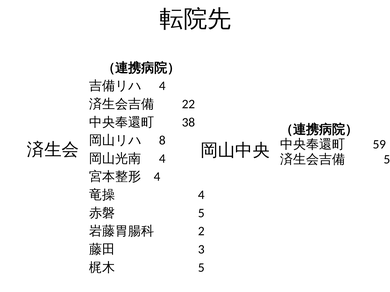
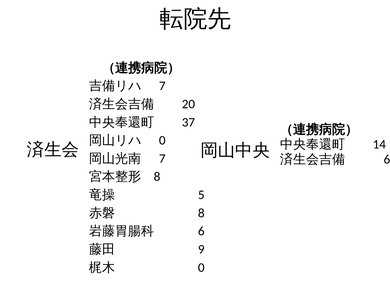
4 at (162, 86): 4 -> 7
22: 22 -> 20
38: 38 -> 37
8 at (162, 141): 8 -> 0
59: 59 -> 14
4 at (162, 159): 4 -> 7
5 at (387, 160): 5 -> 6
4 at (157, 177): 4 -> 8
4 at (201, 195): 4 -> 5
5 at (201, 213): 5 -> 8
2 at (201, 232): 2 -> 6
3: 3 -> 9
5 at (201, 268): 5 -> 0
